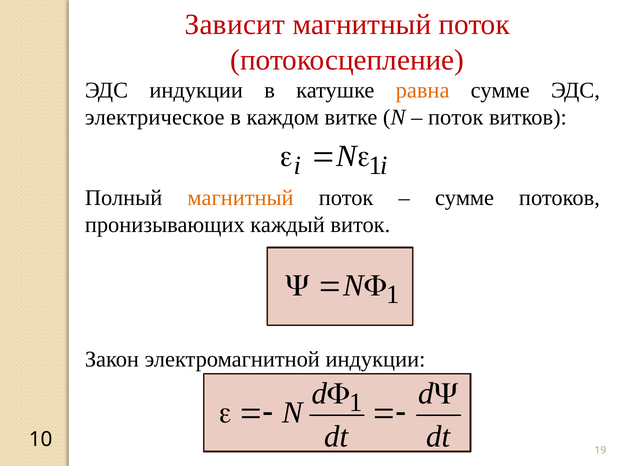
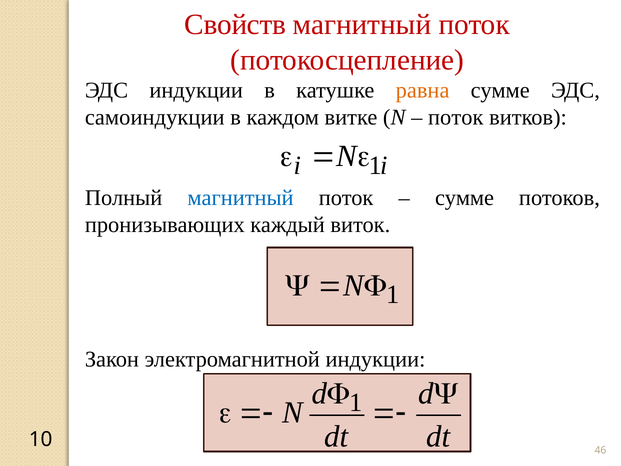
Зависит: Зависит -> Свойств
электрическое: электрическое -> самоиндукции
магнитный at (241, 198) colour: orange -> blue
19: 19 -> 46
